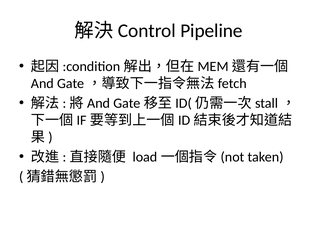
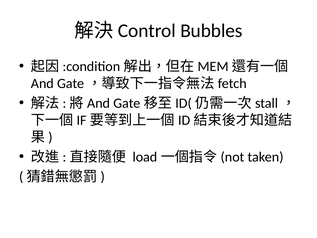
Pipeline: Pipeline -> Bubbles
